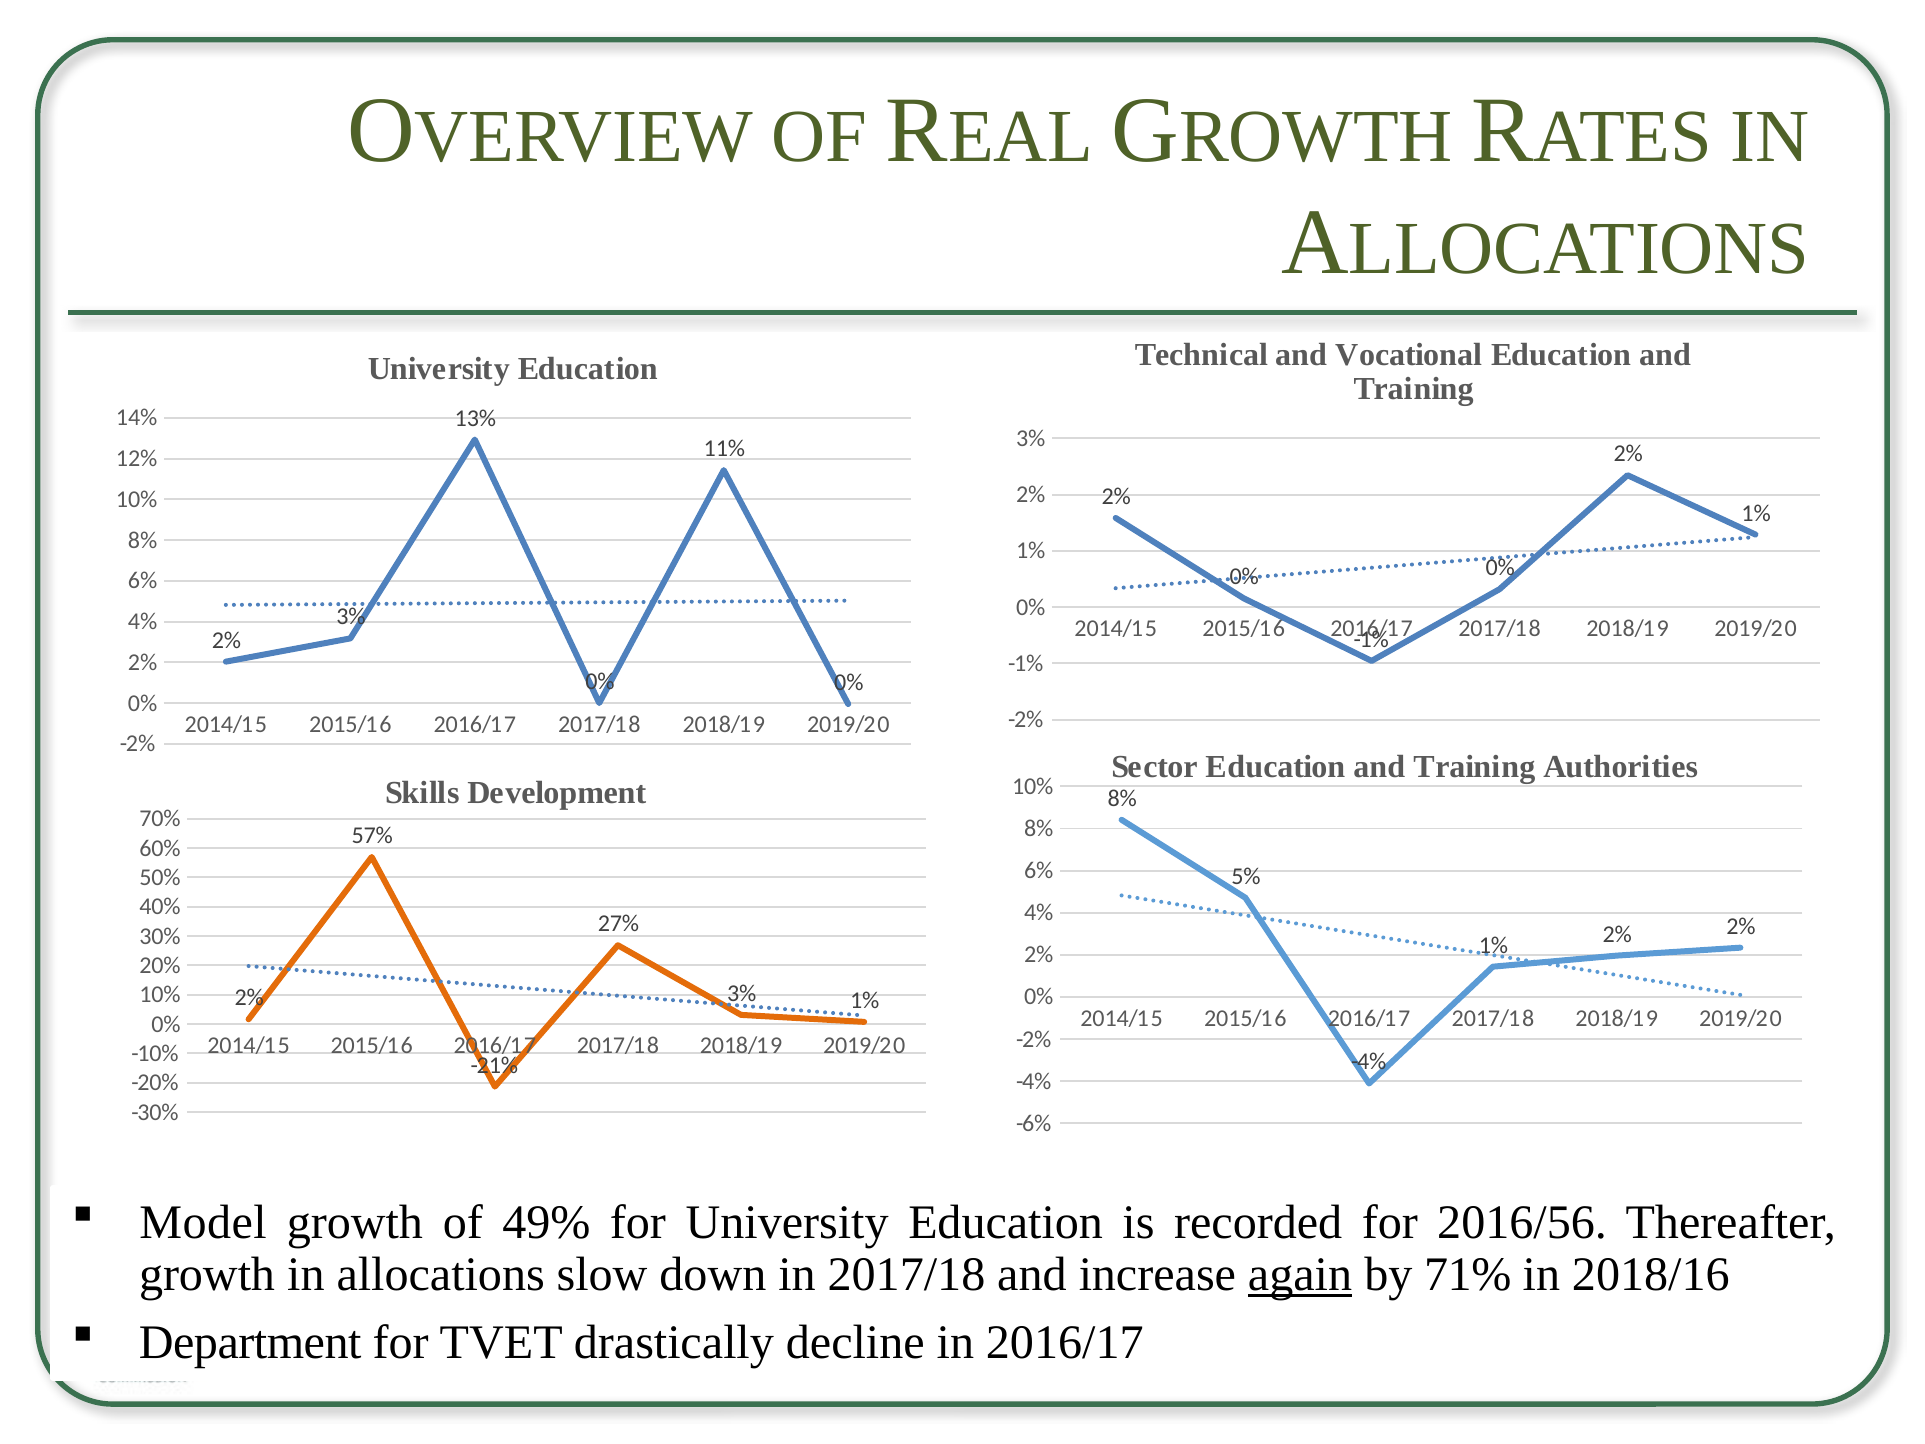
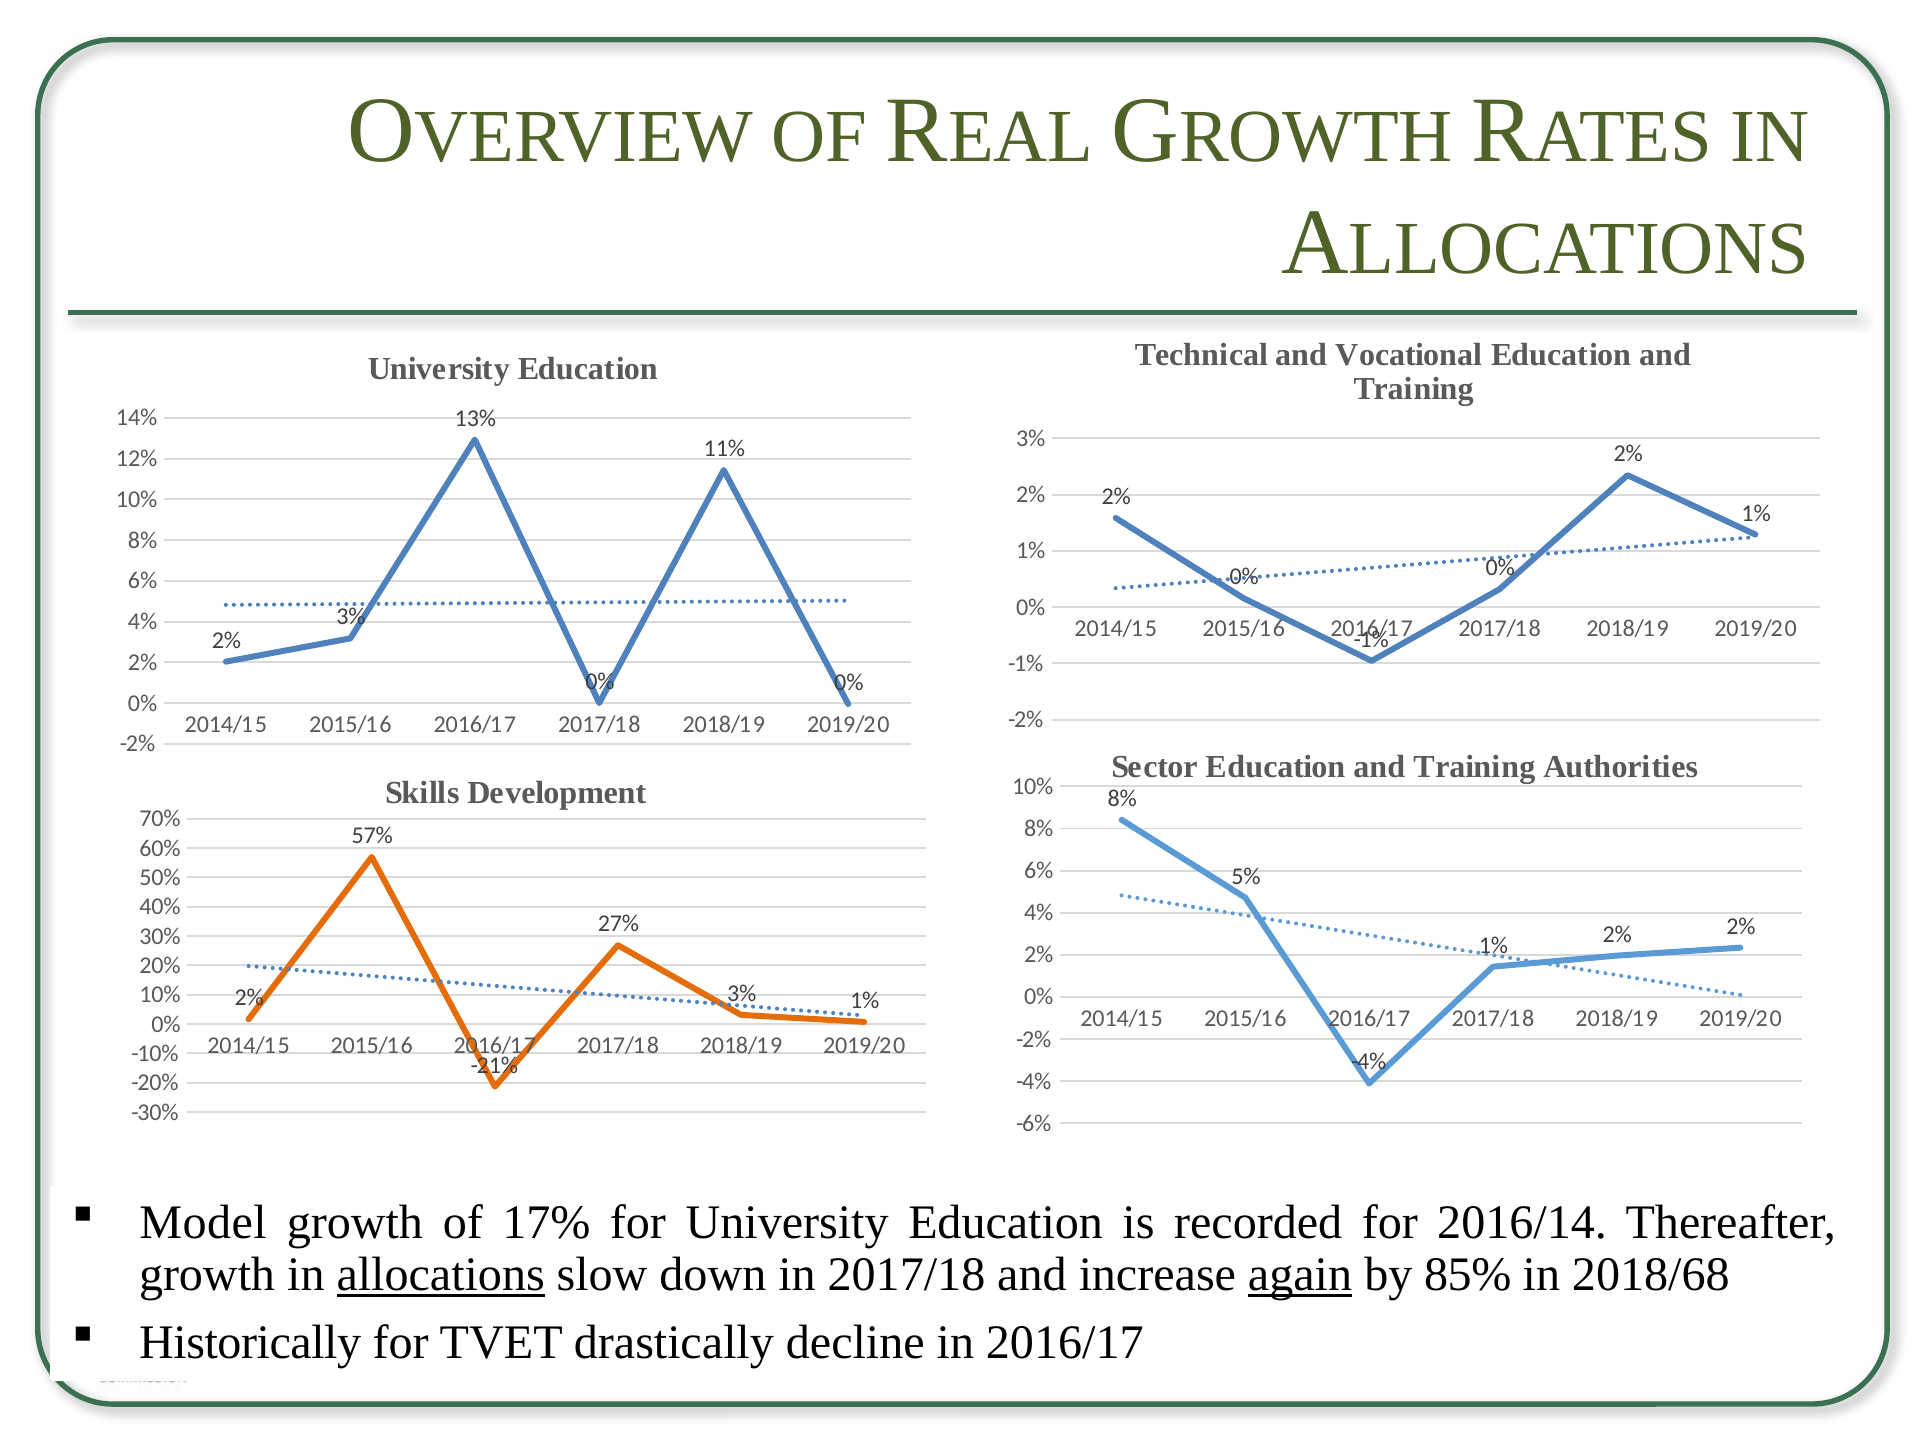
49%: 49% -> 17%
2016/56: 2016/56 -> 2016/14
allocations underline: none -> present
71%: 71% -> 85%
2018/16: 2018/16 -> 2018/68
Department: Department -> Historically
